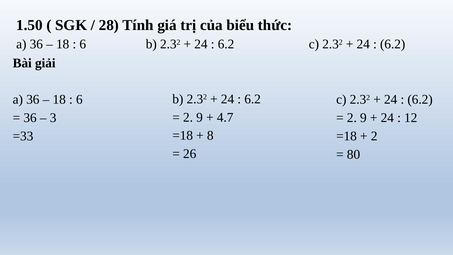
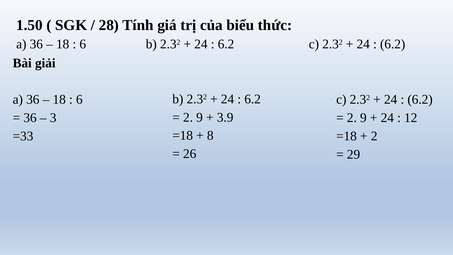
4.7: 4.7 -> 3.9
80: 80 -> 29
